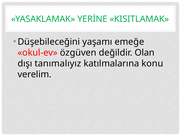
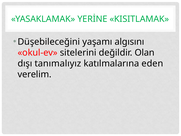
emeğe: emeğe -> algısını
özgüven: özgüven -> sitelerini
konu: konu -> eden
